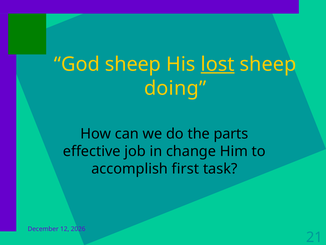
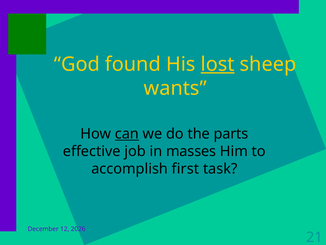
God sheep: sheep -> found
doing: doing -> wants
can underline: none -> present
change: change -> masses
